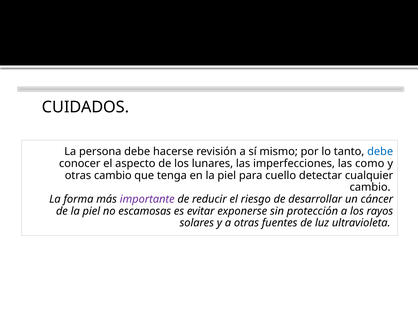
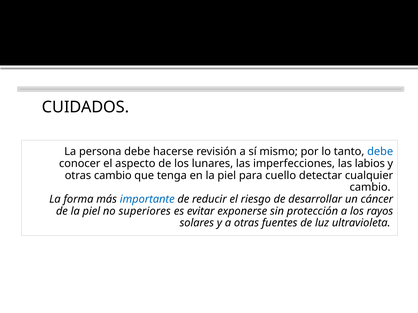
como: como -> labios
importante colour: purple -> blue
escamosas: escamosas -> superiores
